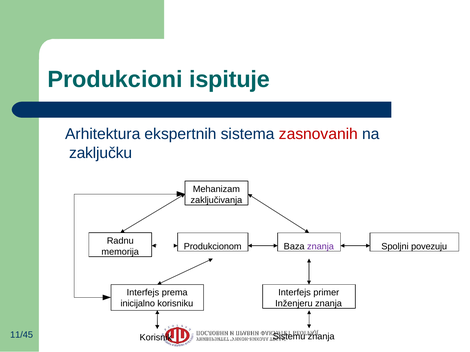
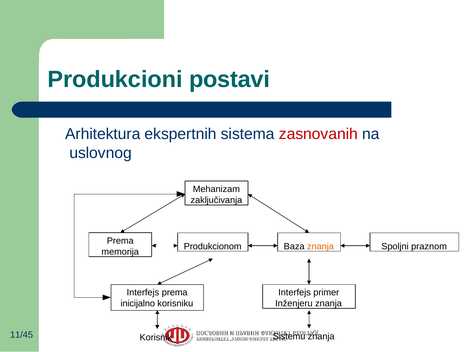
ispituje: ispituje -> postavi
zaključku: zaključku -> uslovnog
Radnu at (120, 241): Radnu -> Prema
znanja at (320, 247) colour: purple -> orange
povezuju: povezuju -> praznom
